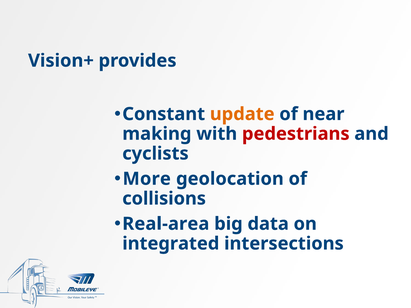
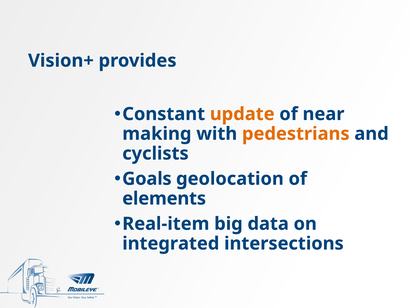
pedestrians colour: red -> orange
More: More -> Goals
collisions: collisions -> elements
Real-area: Real-area -> Real-item
